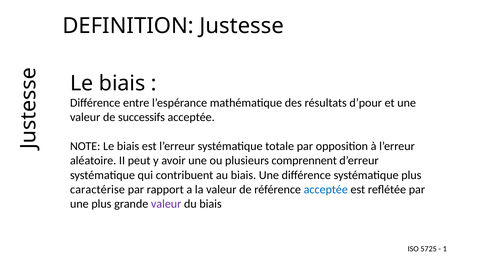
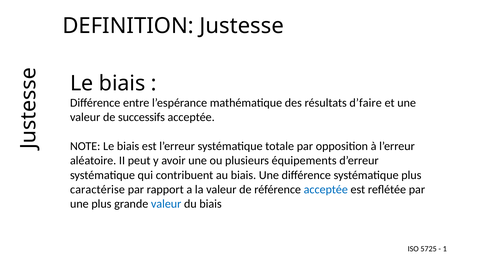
d’pour: d’pour -> d’faire
comprennent: comprennent -> équipements
valeur at (166, 204) colour: purple -> blue
